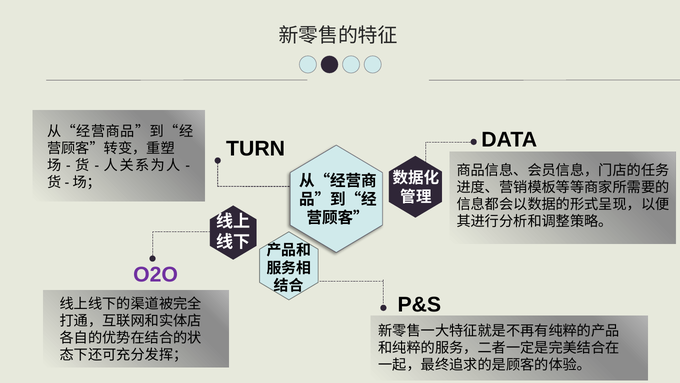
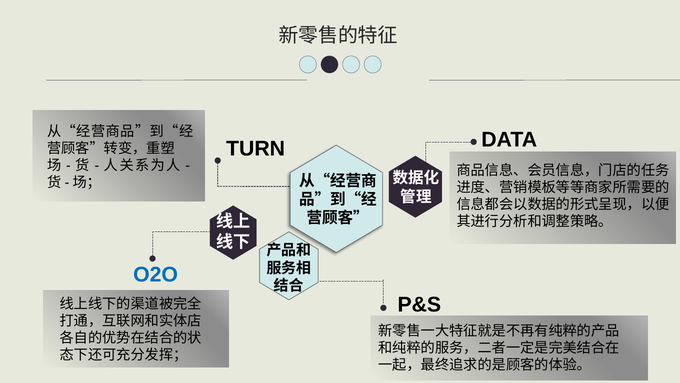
O2O colour: purple -> blue
